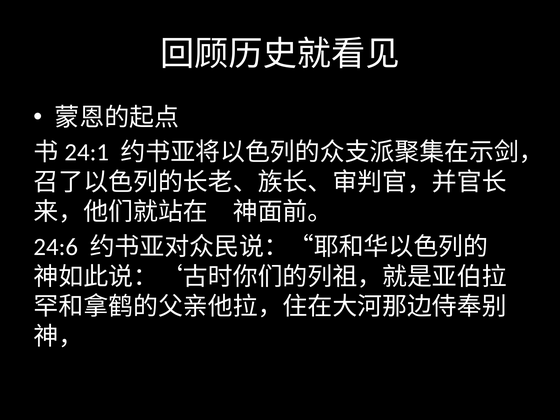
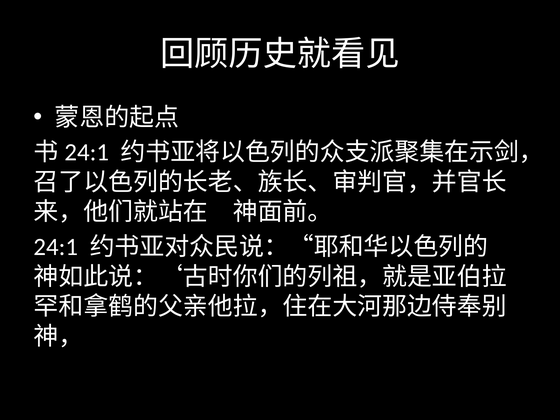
24:6: 24:6 -> 24:1
